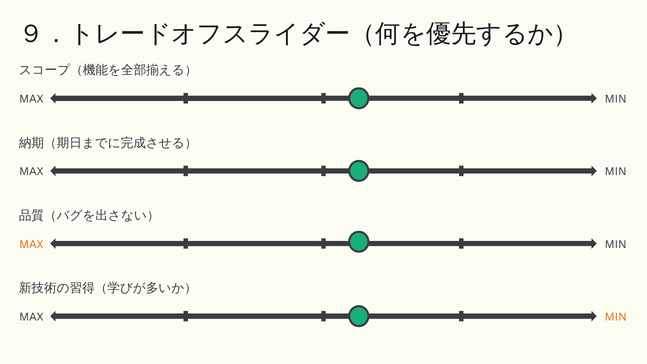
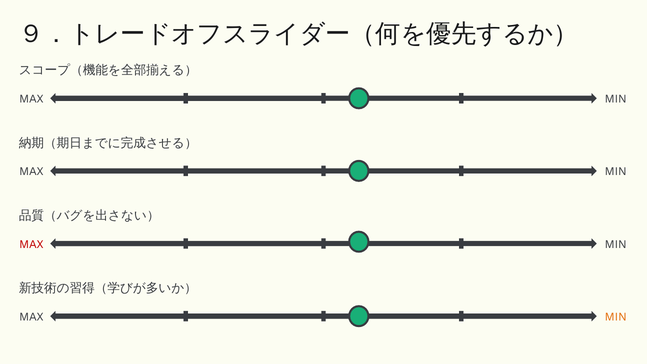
MAX at (31, 244) colour: orange -> red
